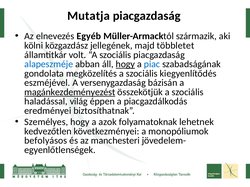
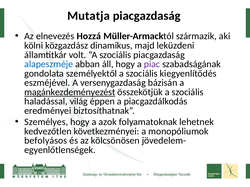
Egyéb: Egyéb -> Hozzá
jellegének: jellegének -> dinamikus
többletet: többletet -> leküzdeni
hogy at (125, 64) underline: present -> none
piac colour: blue -> purple
megközelítés: megközelítés -> személyektől
manchesteri: manchesteri -> kölcsönösen
